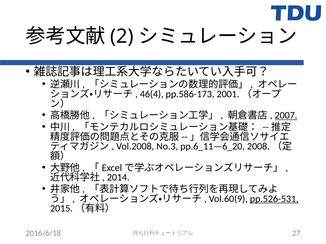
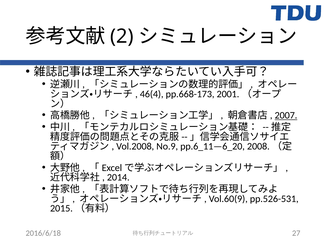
pp.586-173: pp.586-173 -> pp.668-173
No.3: No.3 -> No.9
pp.526-531 underline: present -> none
